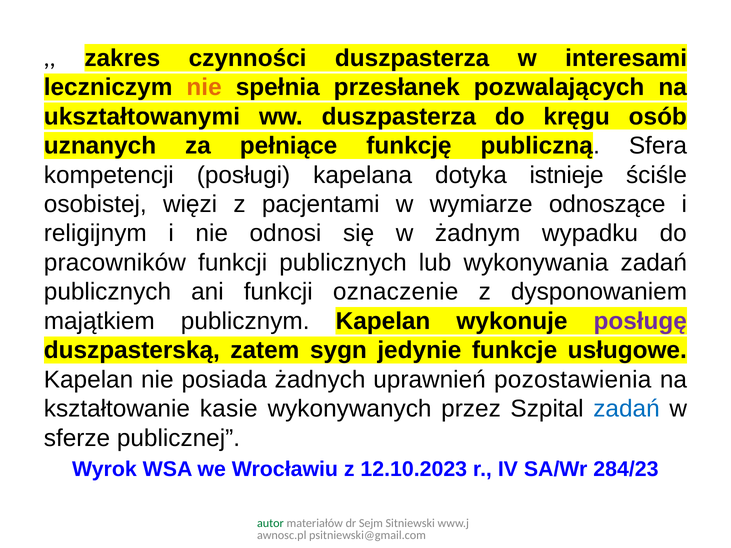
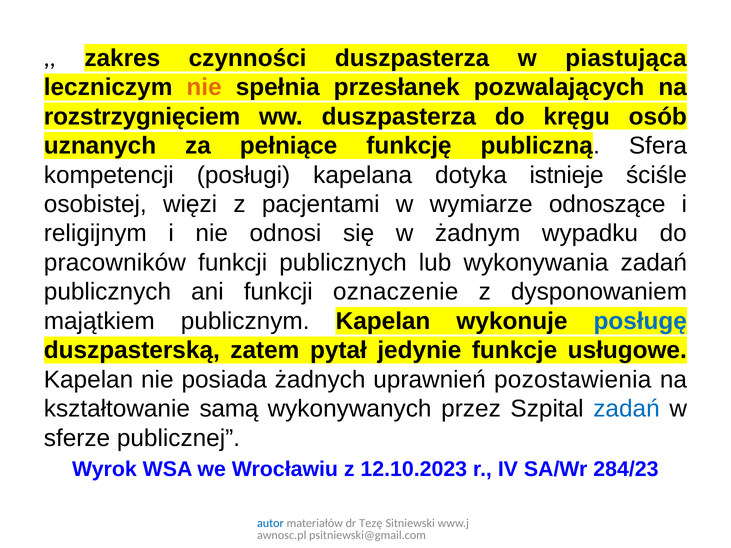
interesami: interesami -> piastująca
ukształtowanymi: ukształtowanymi -> rozstrzygnięciem
posługę colour: purple -> blue
sygn: sygn -> pytał
kasie: kasie -> samą
autor colour: green -> blue
Sejm: Sejm -> Tezę
